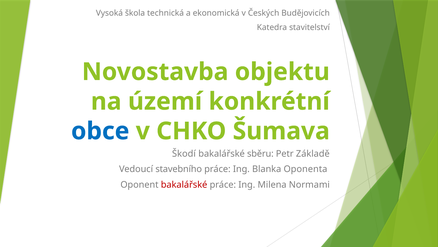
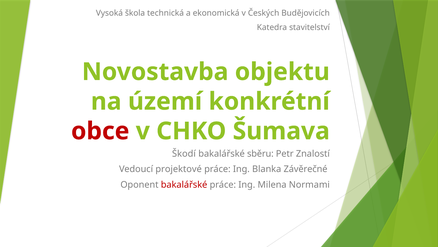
obce colour: blue -> red
Základě: Základě -> Znalostí
stavebního: stavebního -> projektové
Oponenta: Oponenta -> Závěrečné
